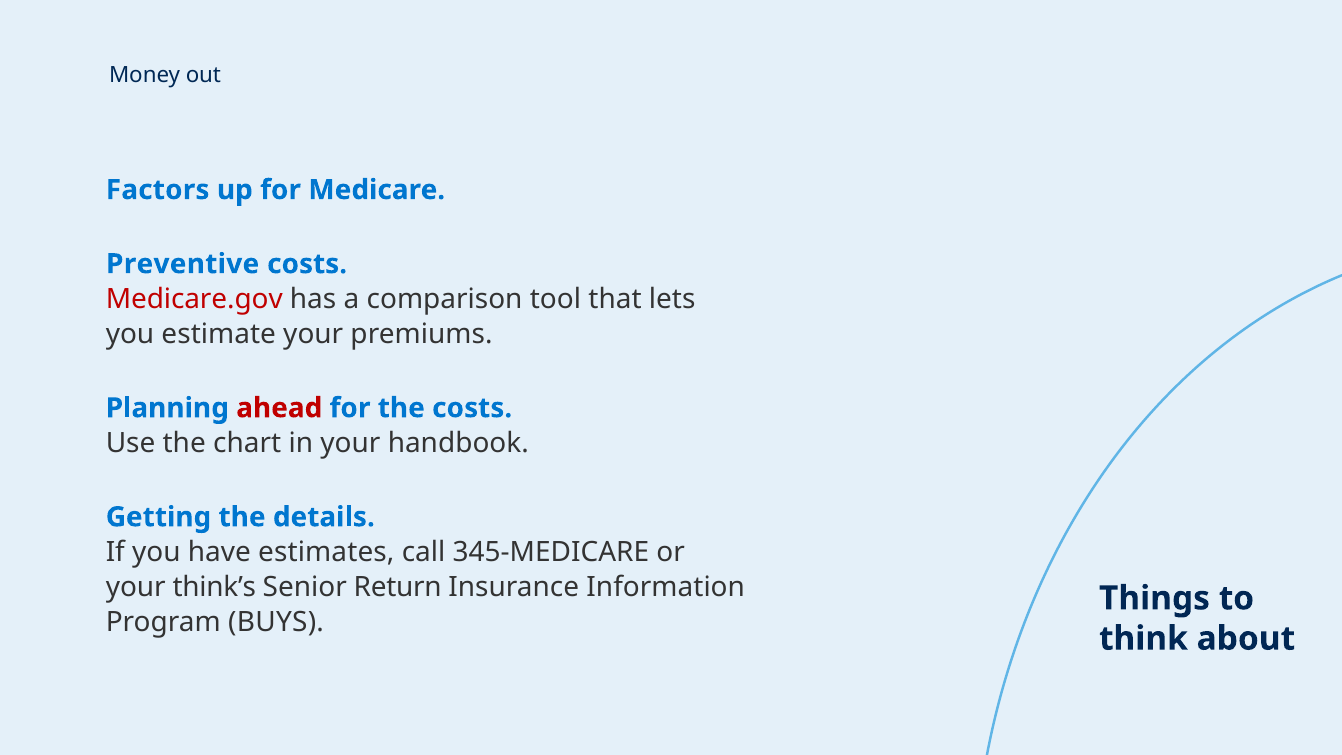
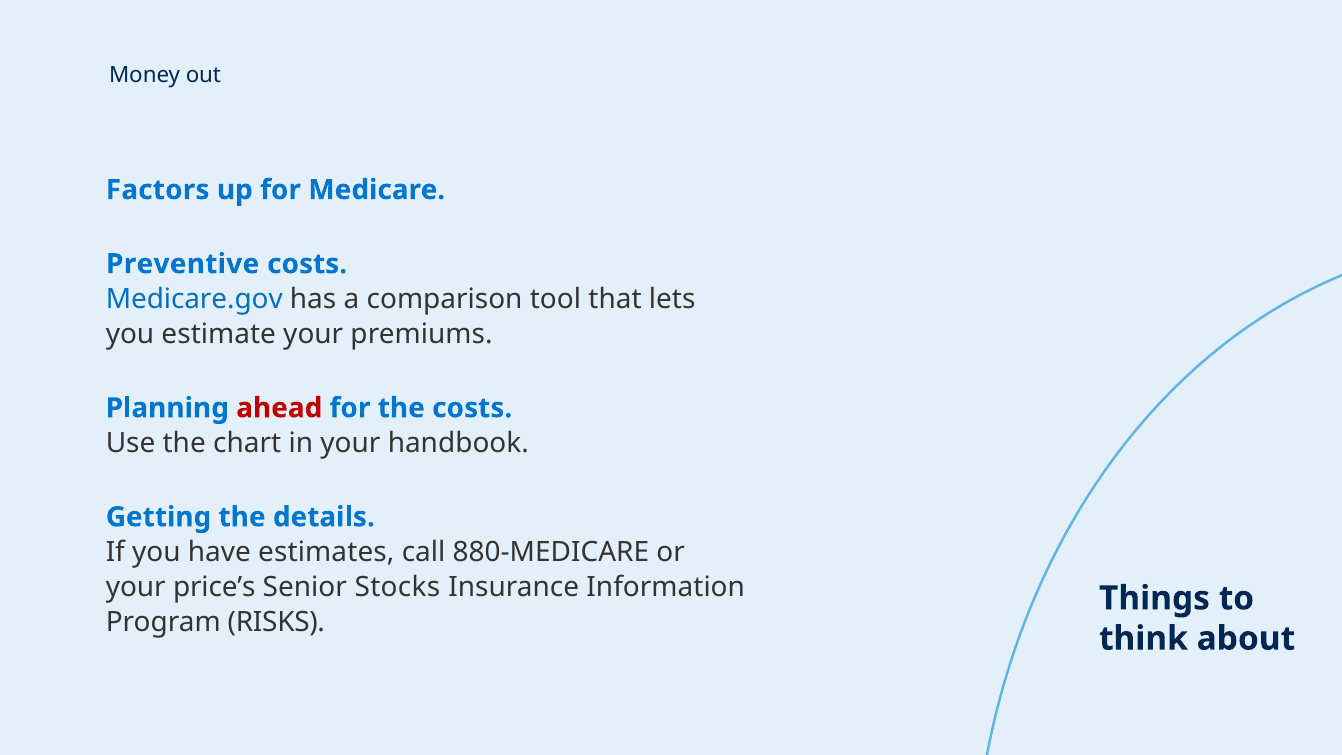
Medicare.gov colour: red -> blue
345-MEDICARE: 345-MEDICARE -> 880-MEDICARE
think’s: think’s -> price’s
Return: Return -> Stocks
BUYS: BUYS -> RISKS
